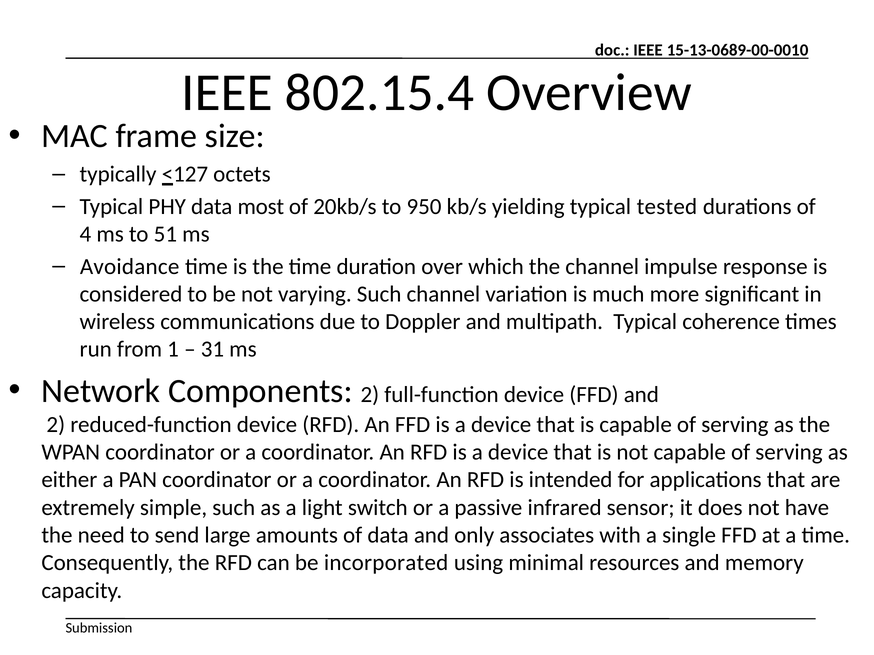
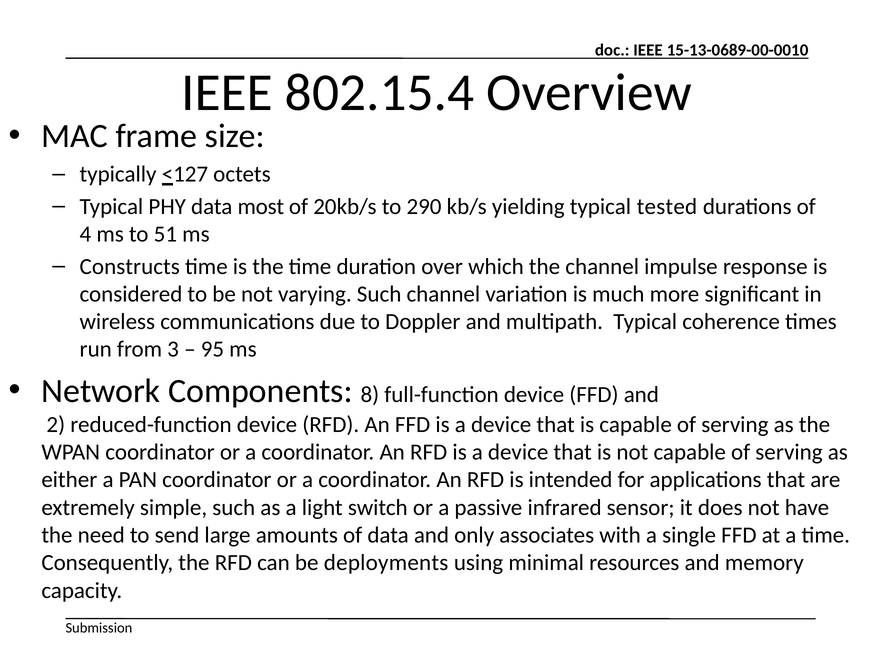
950: 950 -> 290
Avoidance: Avoidance -> Constructs
1: 1 -> 3
31: 31 -> 95
Components 2: 2 -> 8
incorporated: incorporated -> deployments
